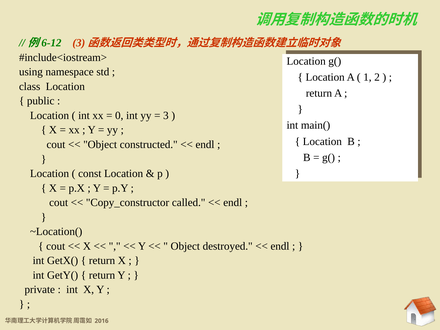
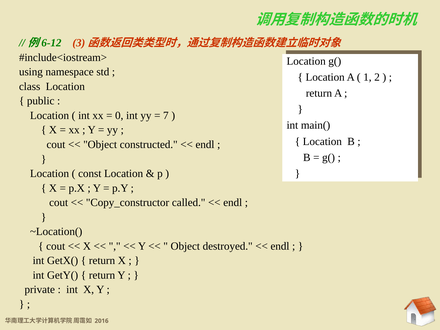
3: 3 -> 7
